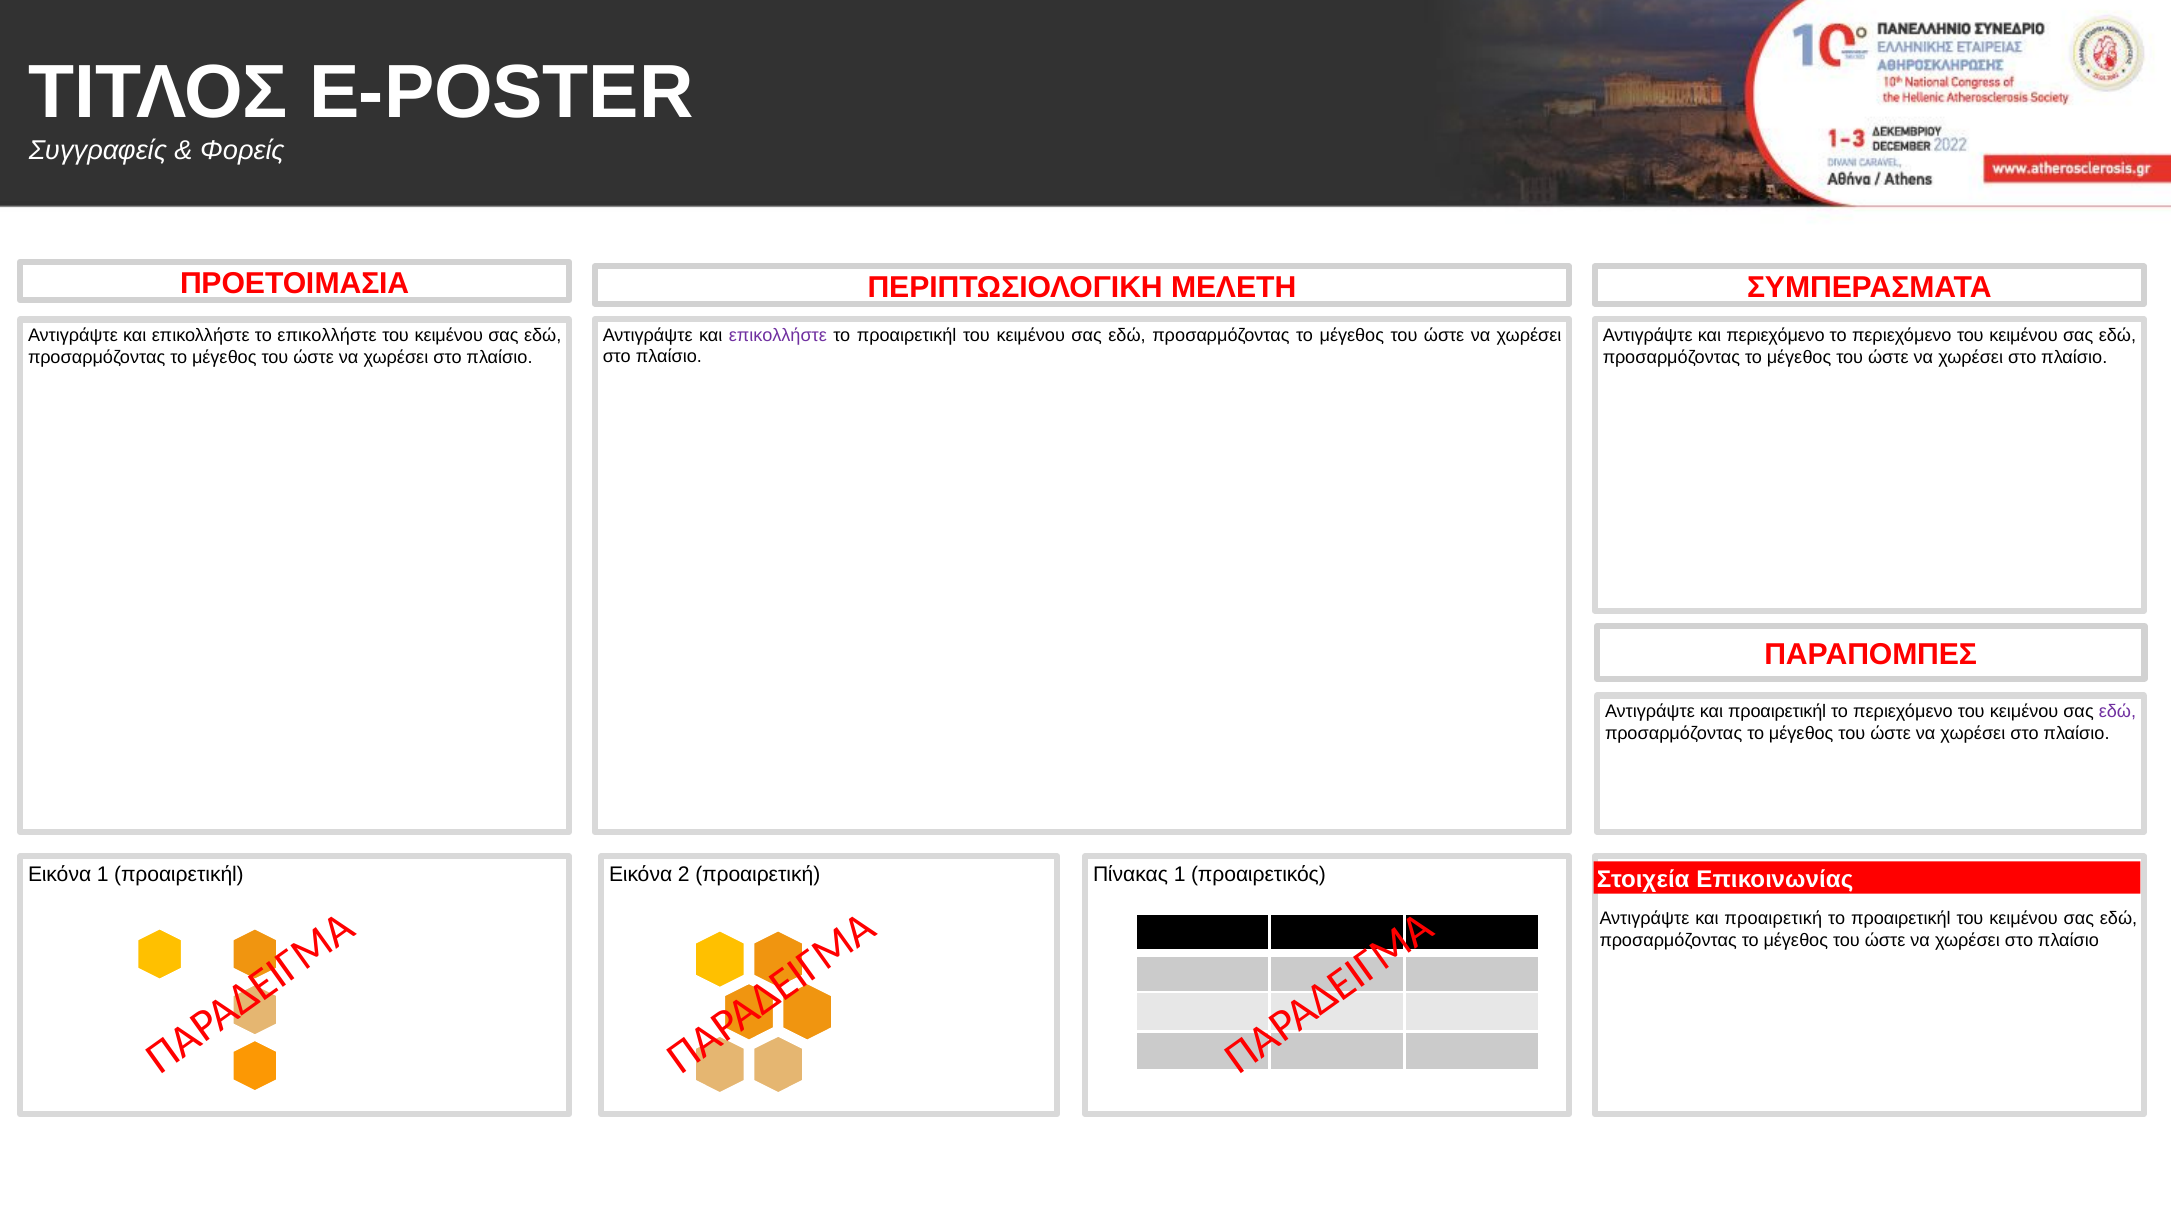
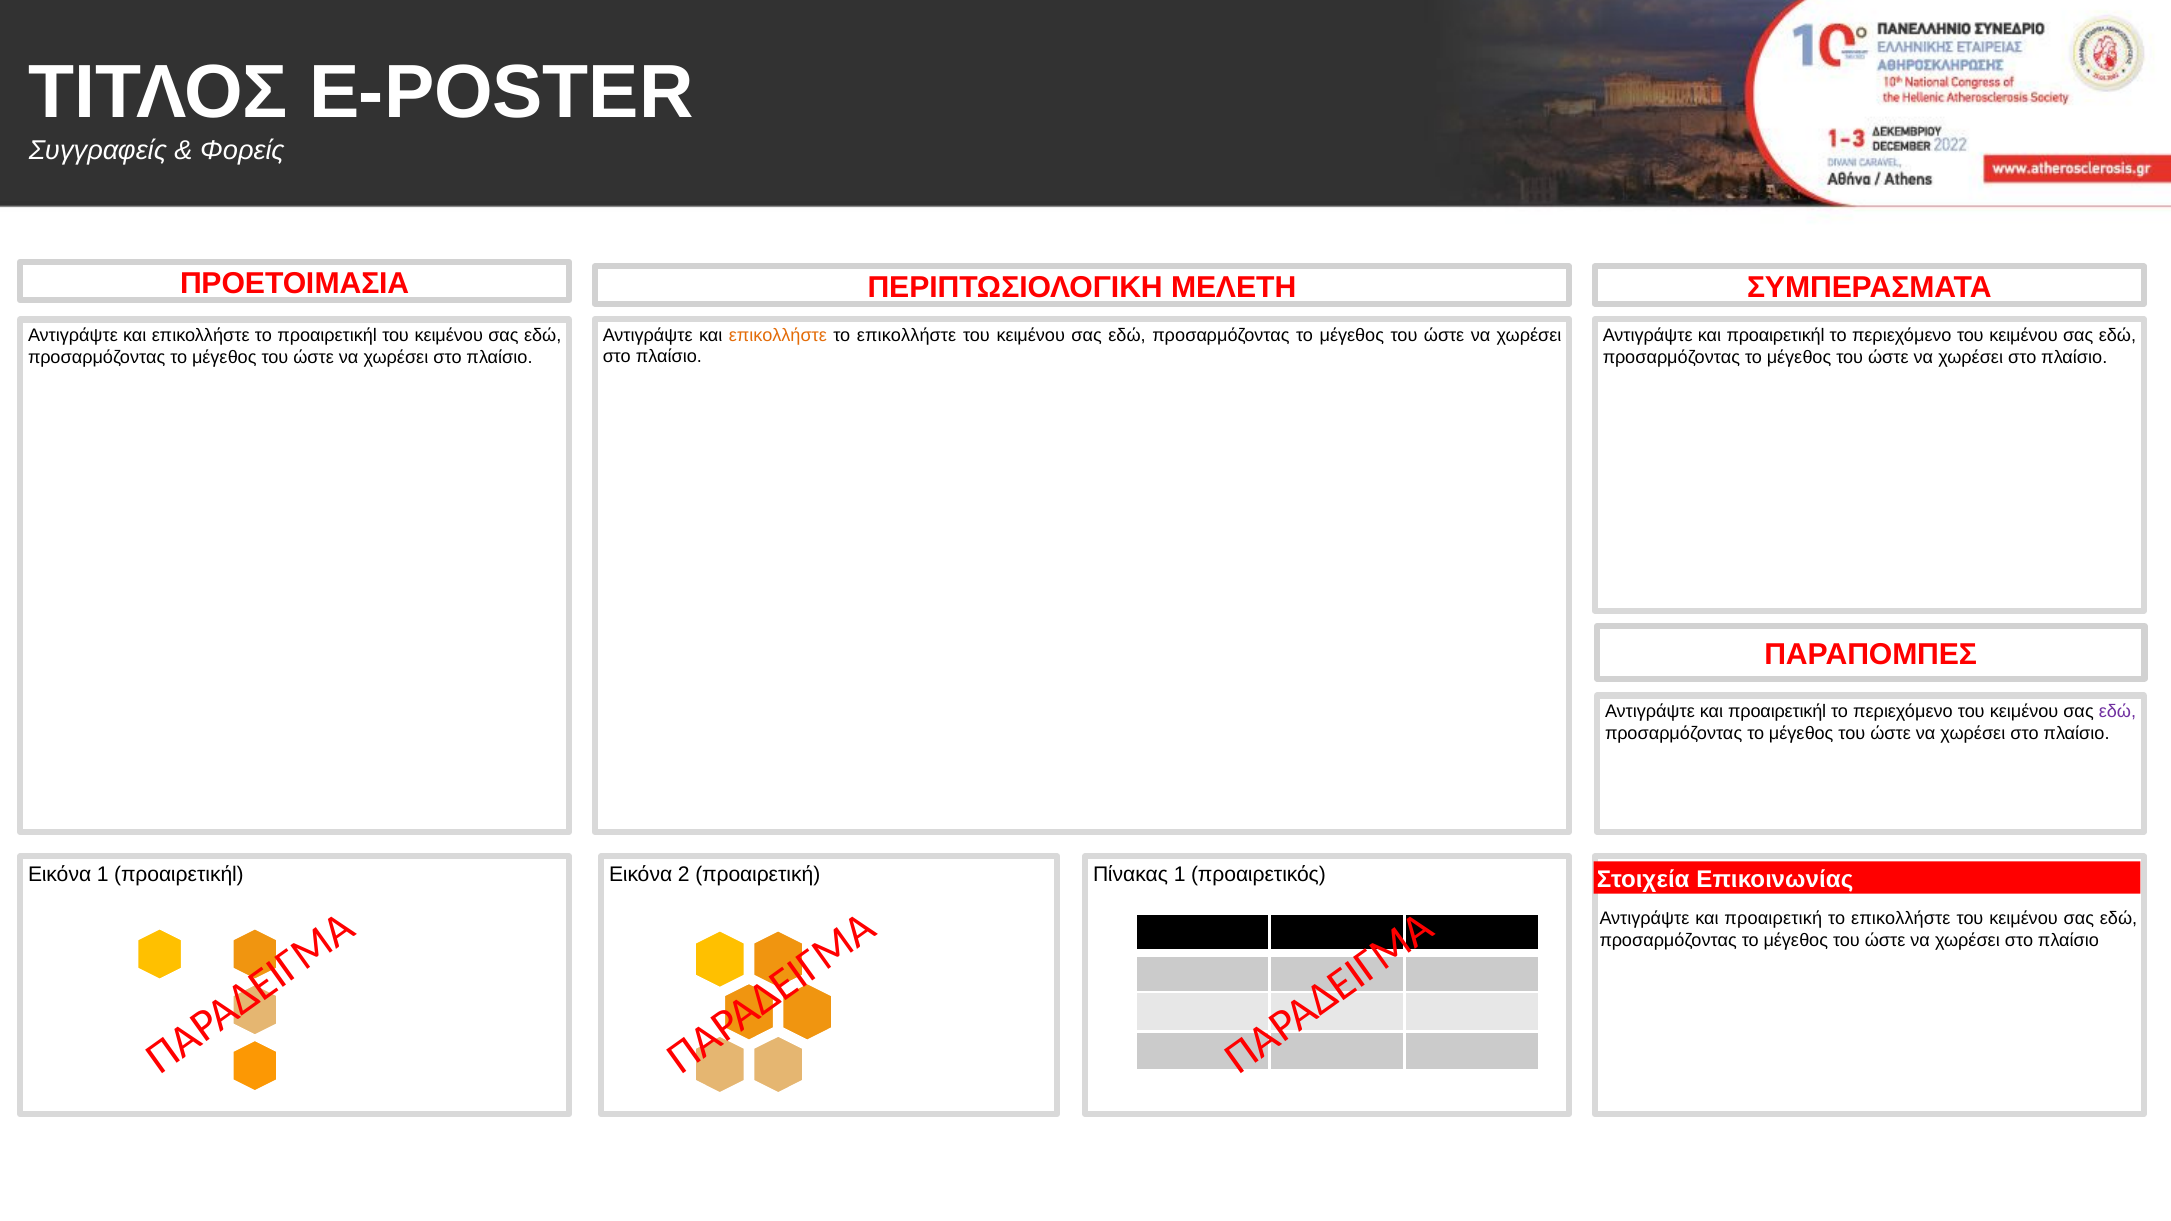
επικολλήστε at (778, 335) colour: purple -> orange
προαιρετικήl at (907, 335): προαιρετικήl -> επικολλήστε
περιεχόμενο at (1776, 335): περιεχόμενο -> προαιρετικήl
το επικολλήστε: επικολλήστε -> προαιρετικήl
προαιρετικήl at (1901, 919): προαιρετικήl -> επικολλήστε
